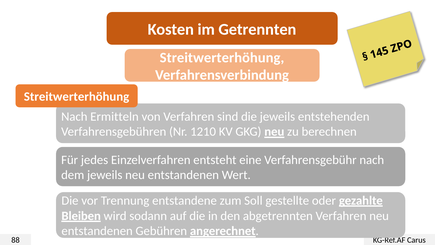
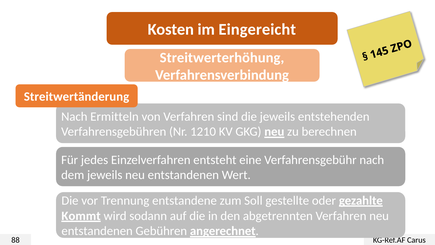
Getrennten: Getrennten -> Eingereicht
Streitwerterhöhung at (77, 97): Streitwerterhöhung -> Streitwertänderung
Bleiben: Bleiben -> Kommt
